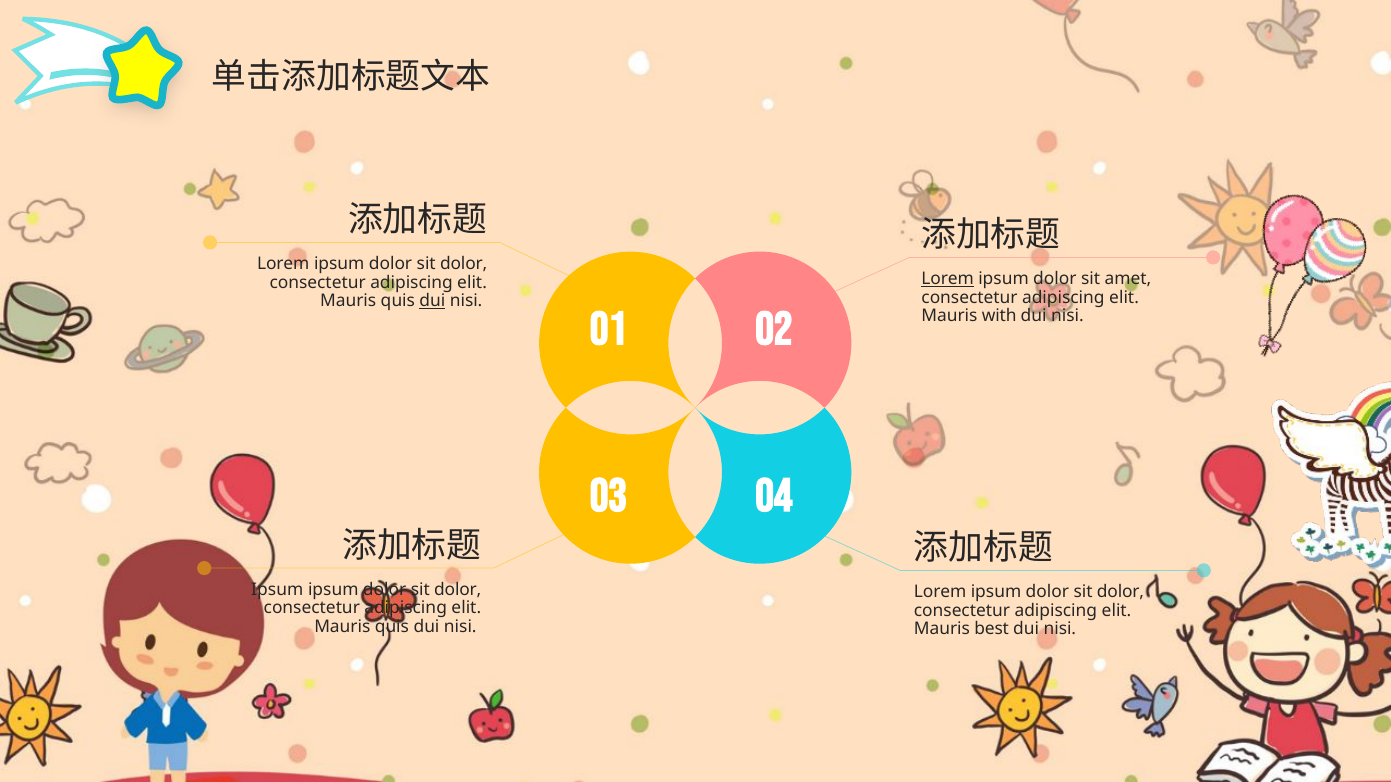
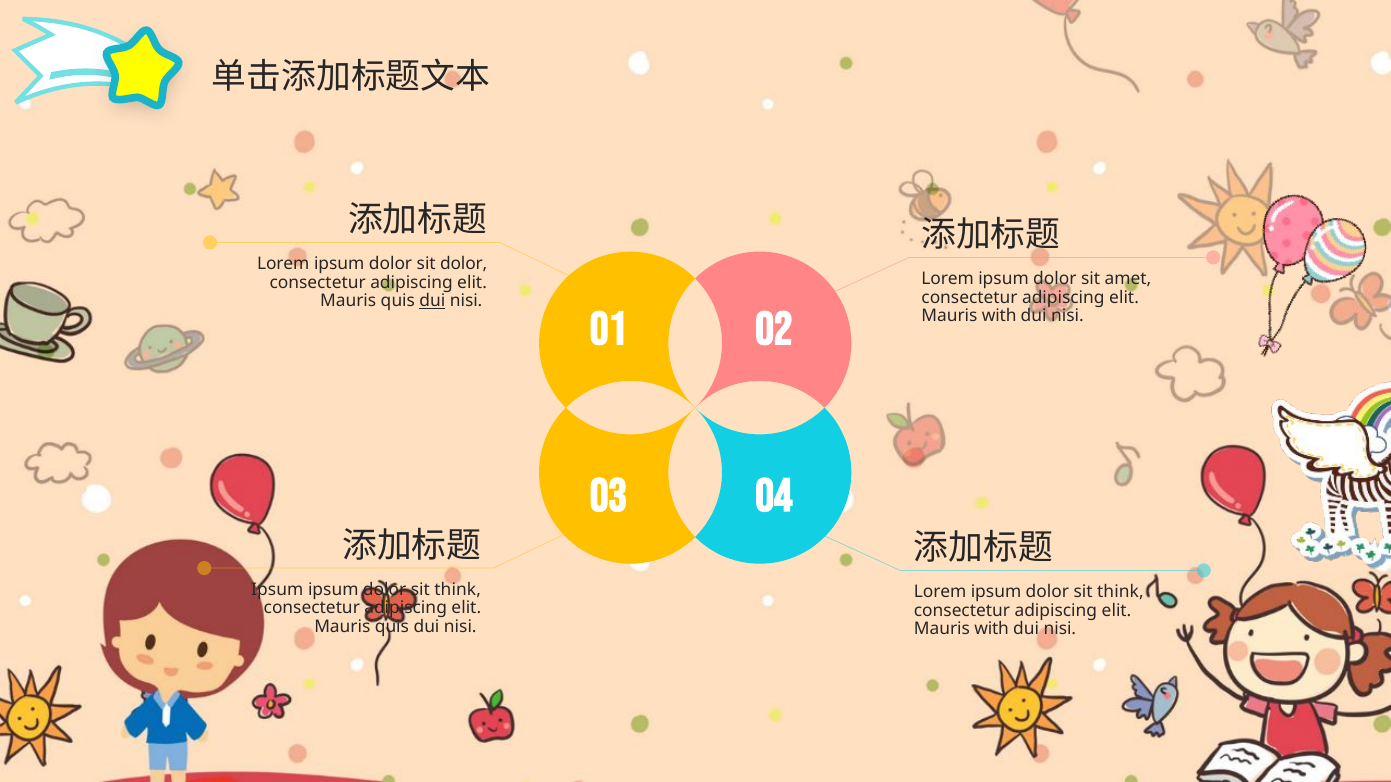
Lorem at (948, 279) underline: present -> none
dolor at (458, 590): dolor -> think
dolor at (1121, 592): dolor -> think
best at (992, 630): best -> with
